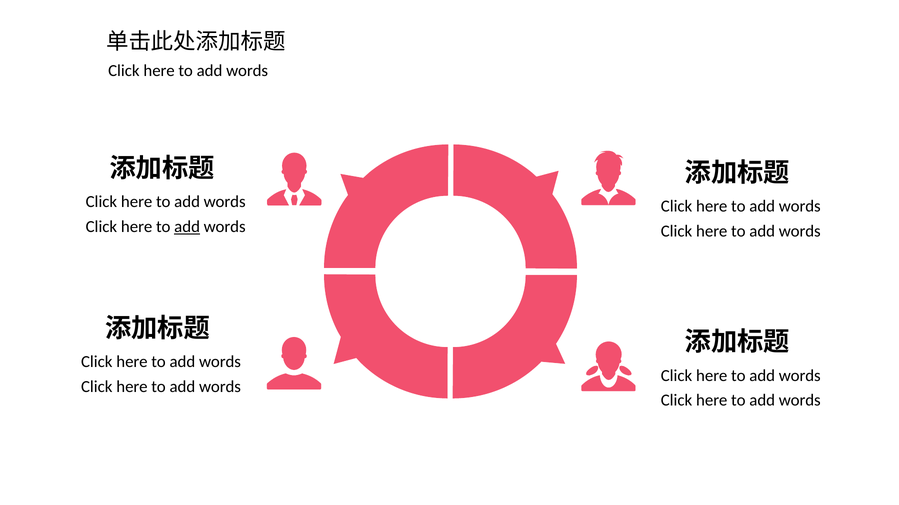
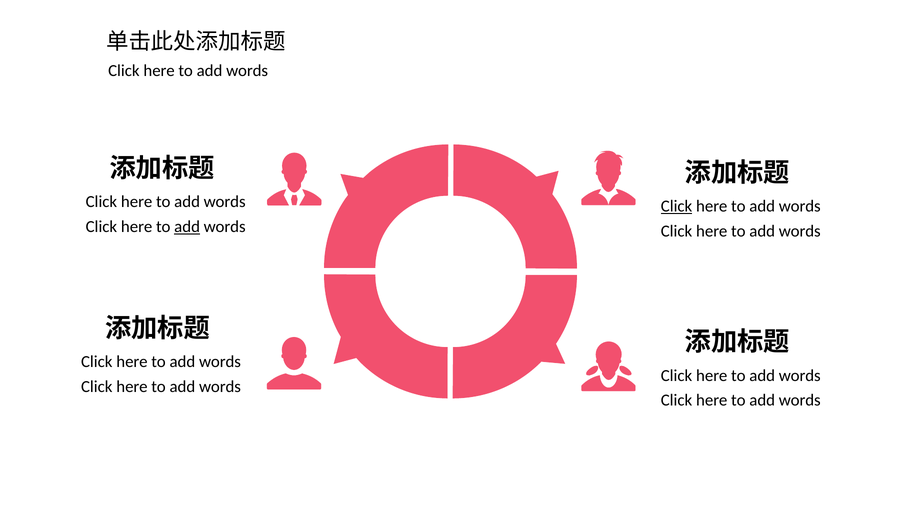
Click at (677, 207) underline: none -> present
